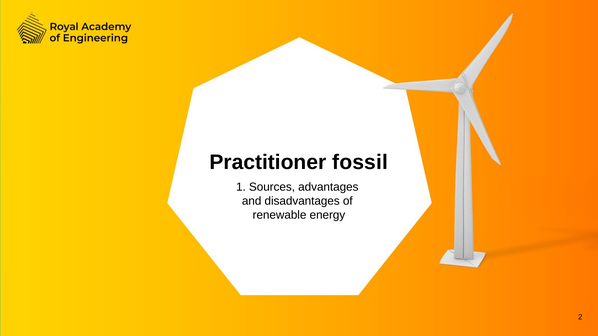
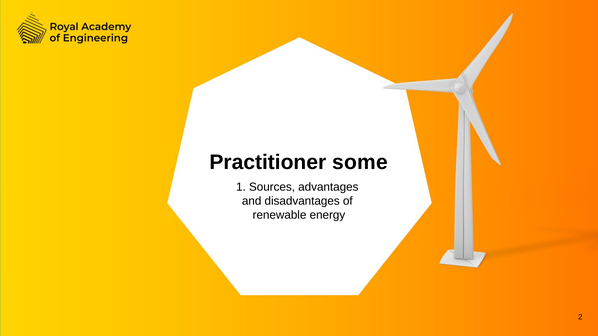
fossil: fossil -> some
